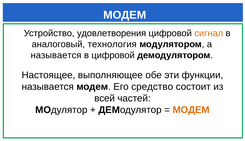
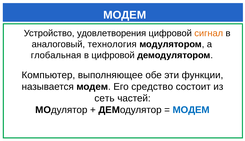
называется at (56, 55): называется -> глобальная
Настоящее: Настоящее -> Компьютер
всей: всей -> сеть
МОДЕМ at (191, 110) colour: orange -> blue
